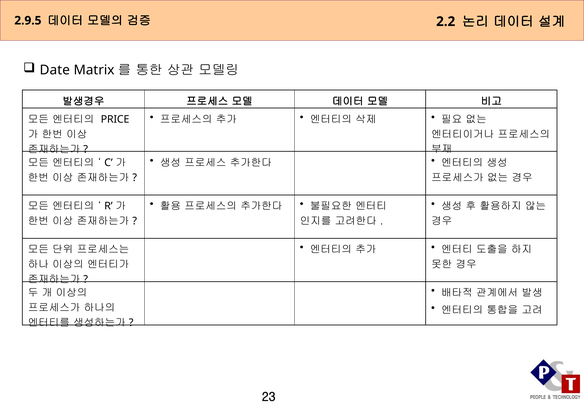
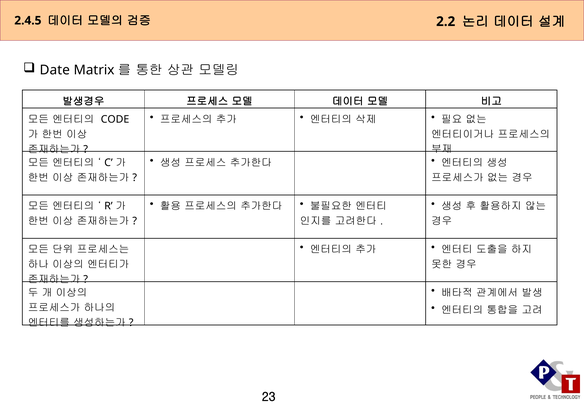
2.9.5: 2.9.5 -> 2.4.5
PRICE: PRICE -> CODE
